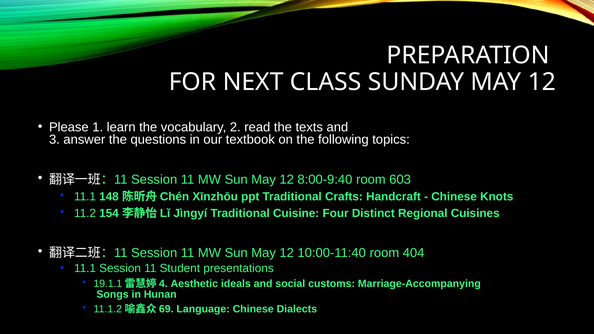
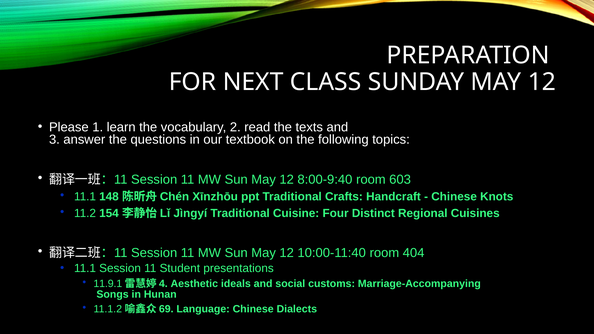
19.1.1: 19.1.1 -> 11.9.1
